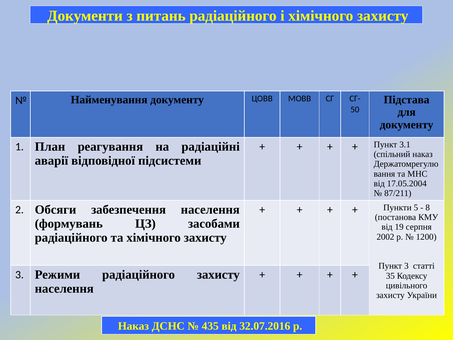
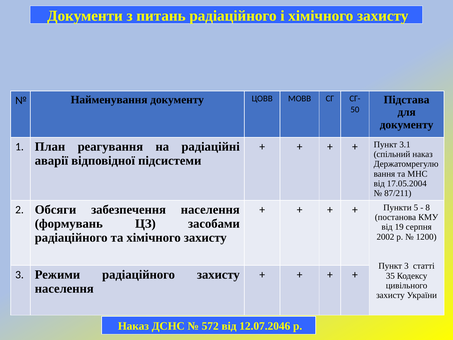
435: 435 -> 572
32.07.2016: 32.07.2016 -> 12.07.2046
